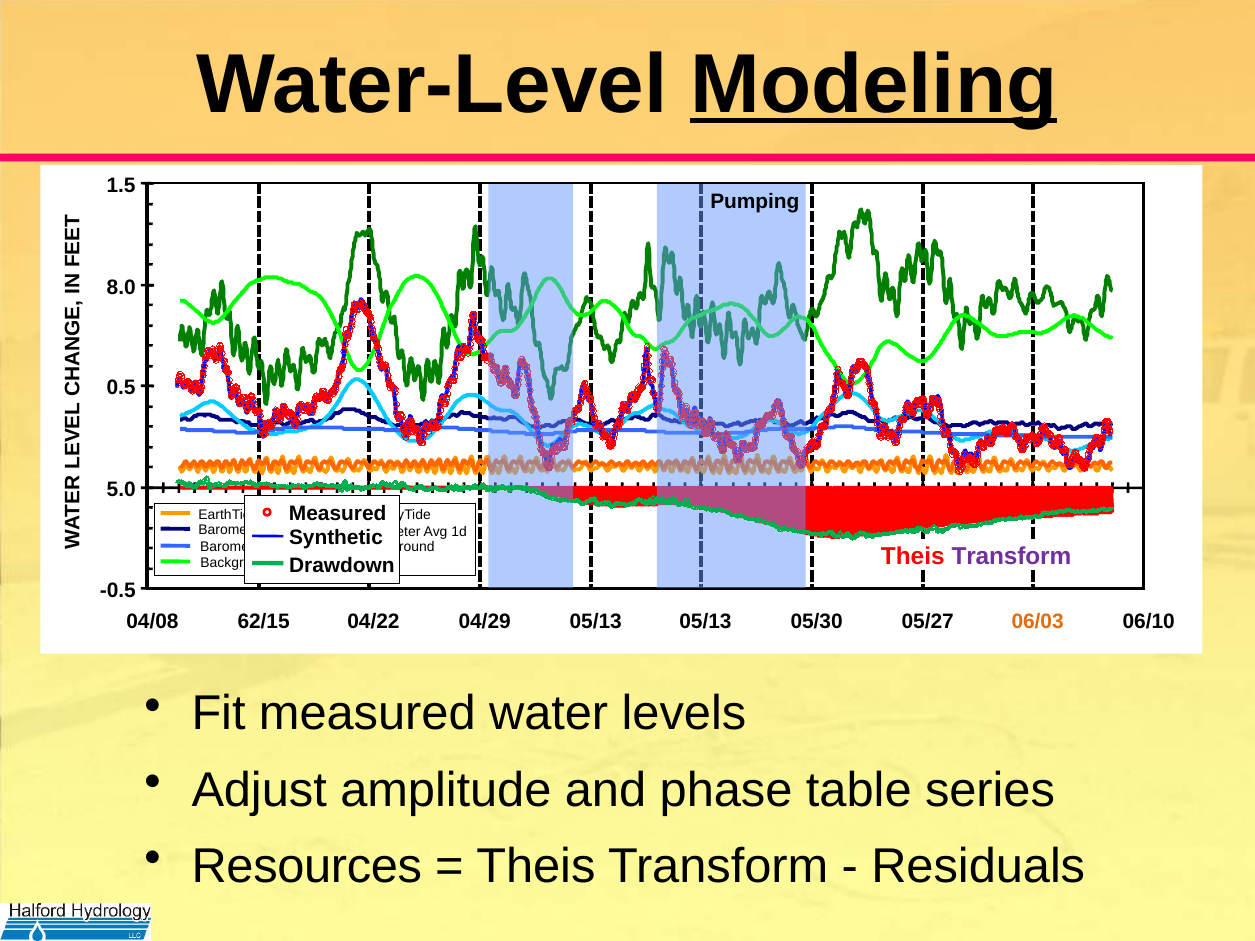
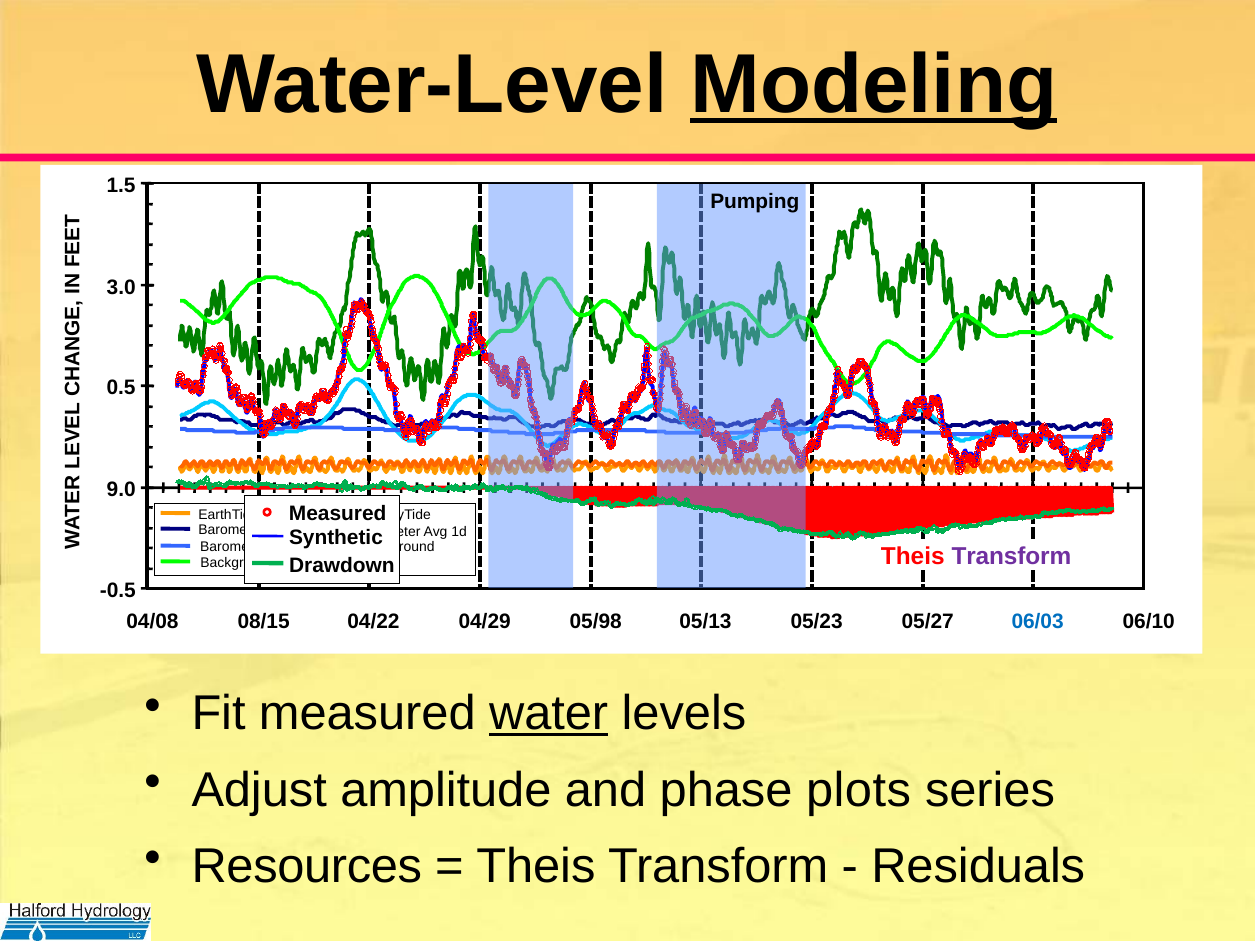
8.0: 8.0 -> 3.0
5.0: 5.0 -> 9.0
62/15: 62/15 -> 08/15
04/29 05/13: 05/13 -> 05/98
05/30: 05/30 -> 05/23
06/03 colour: orange -> blue
water underline: none -> present
table: table -> plots
